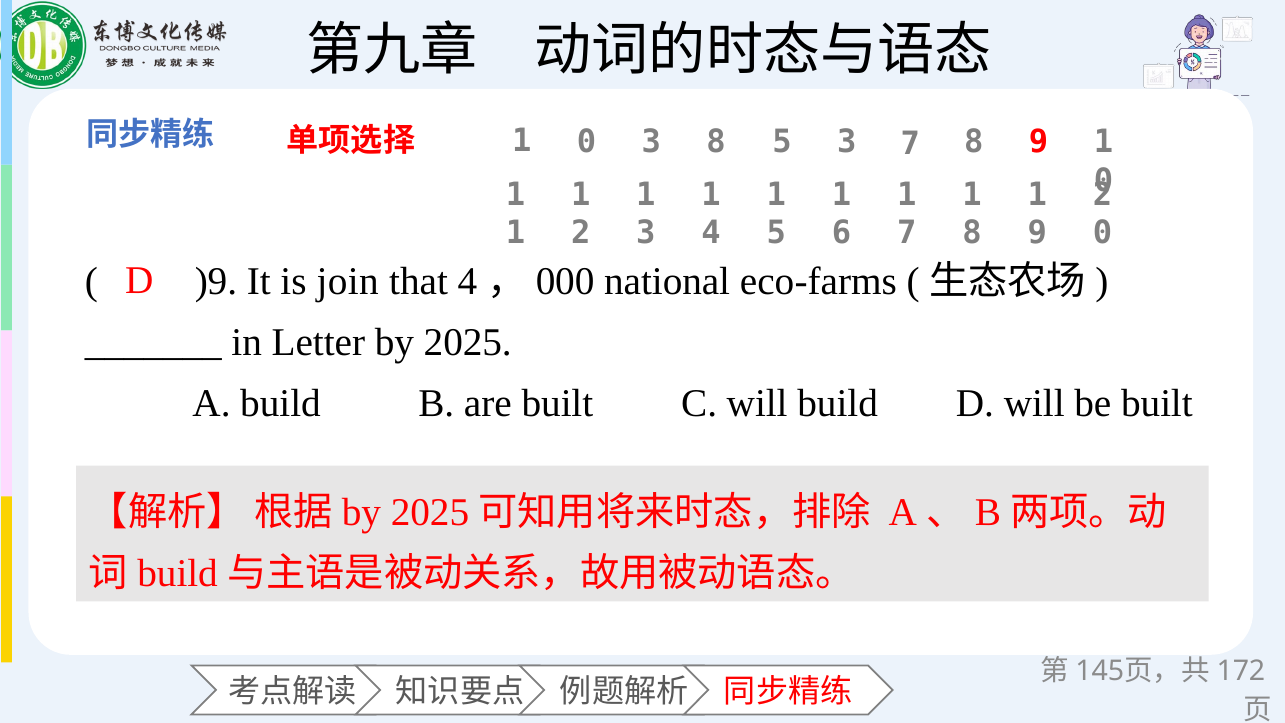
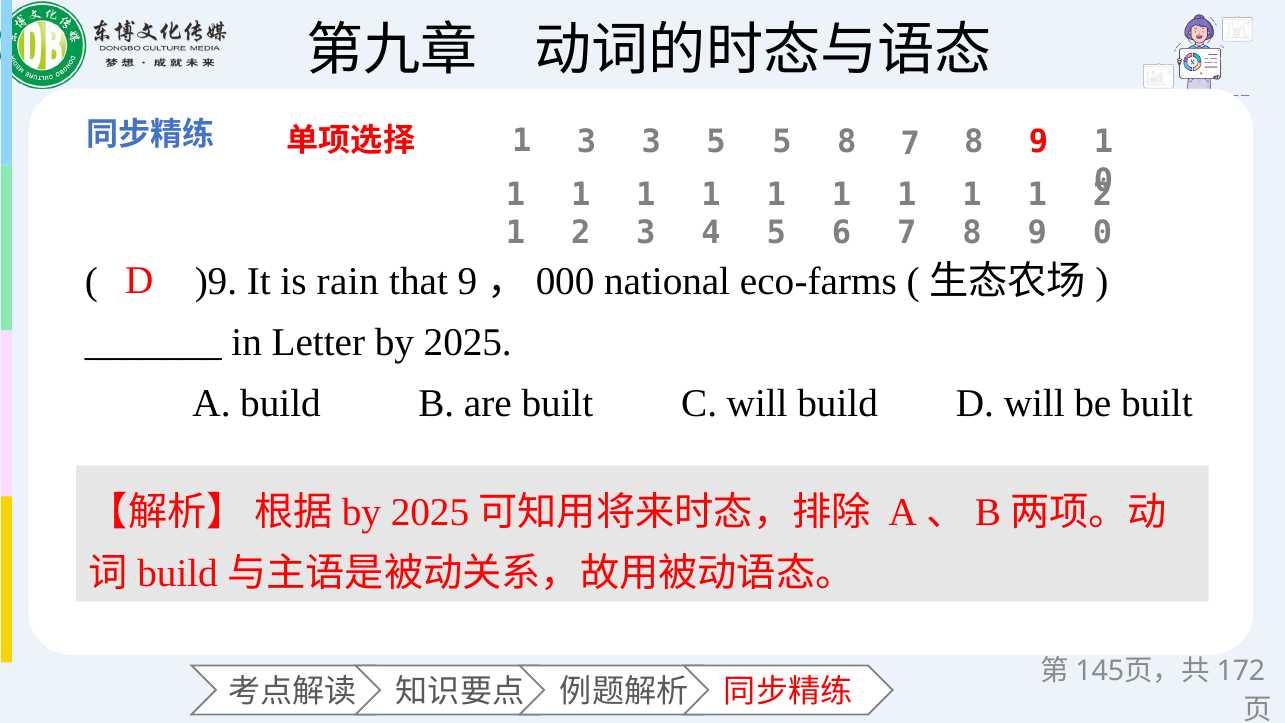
0 at (587, 142): 0 -> 3
3 8: 8 -> 5
5 3: 3 -> 8
join: join -> rain
that 4: 4 -> 9
